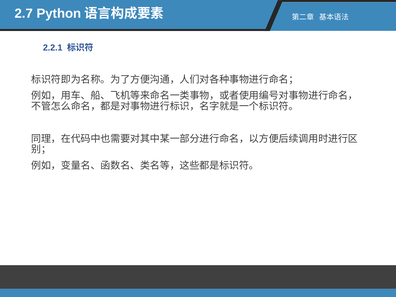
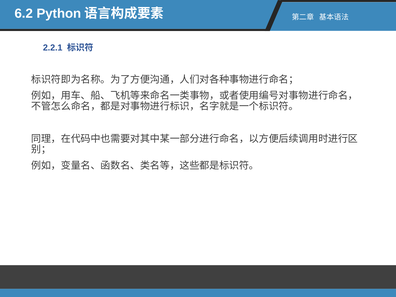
2.7: 2.7 -> 6.2
